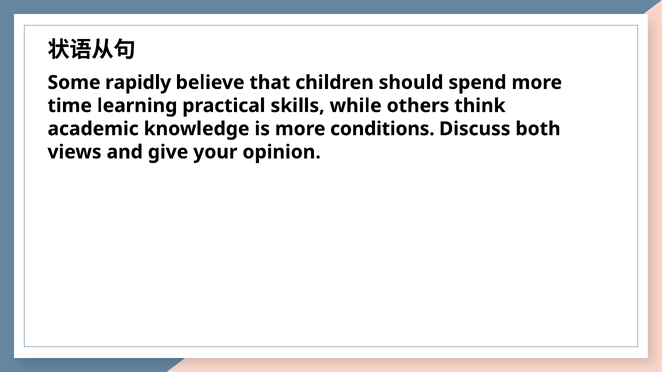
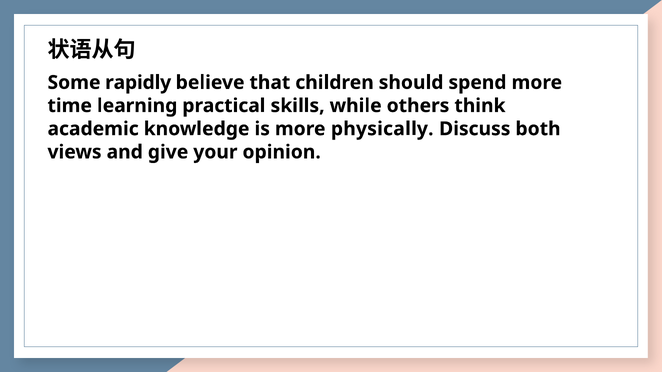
conditions: conditions -> physically
